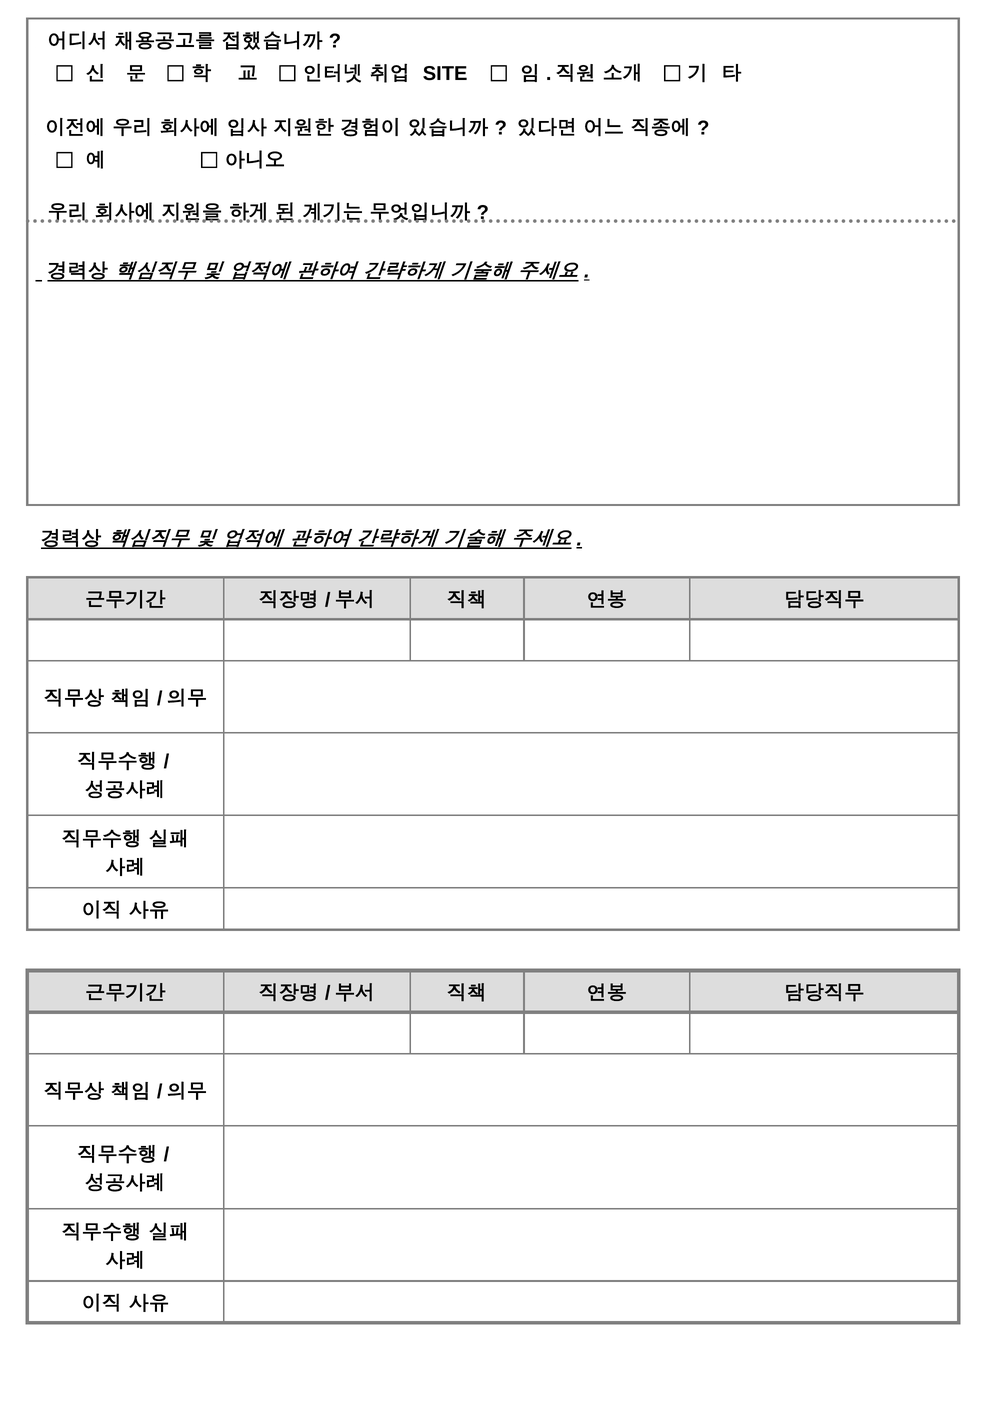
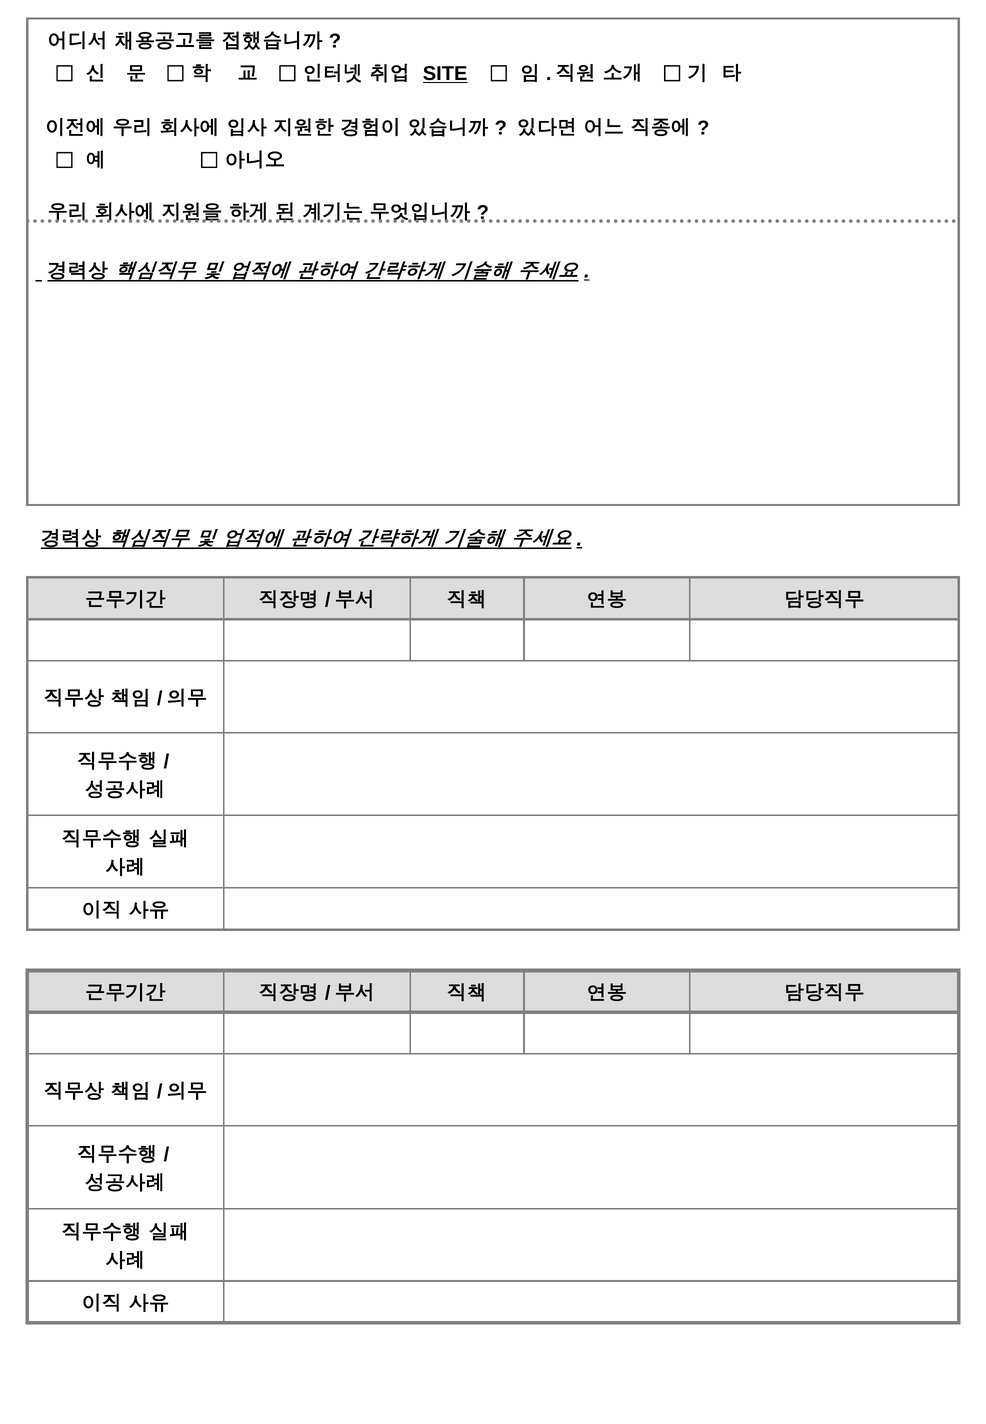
SITE underline: none -> present
